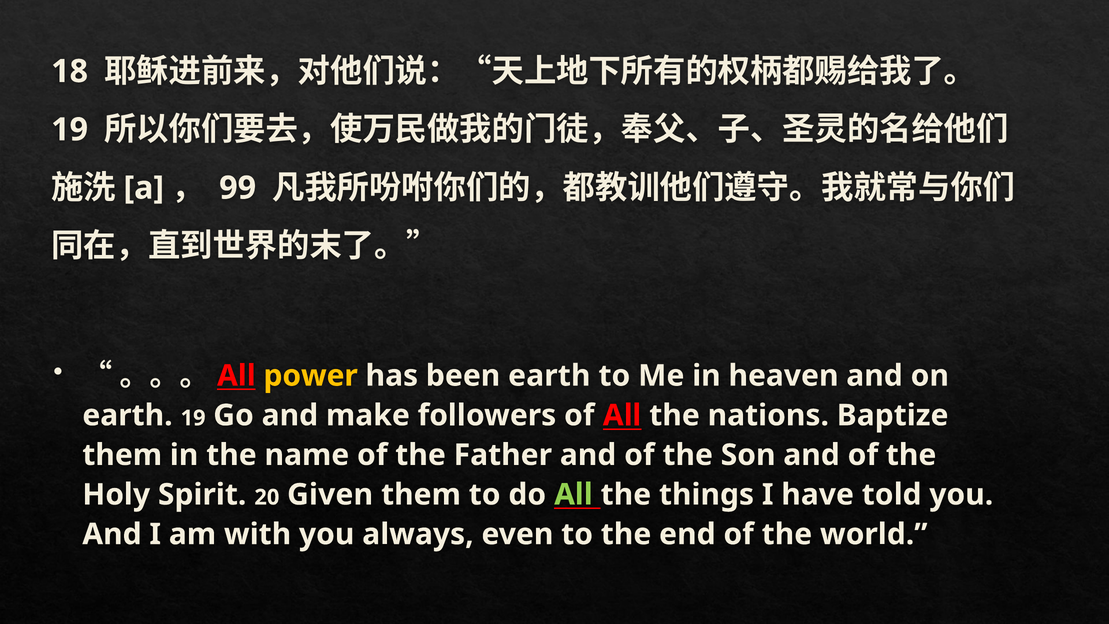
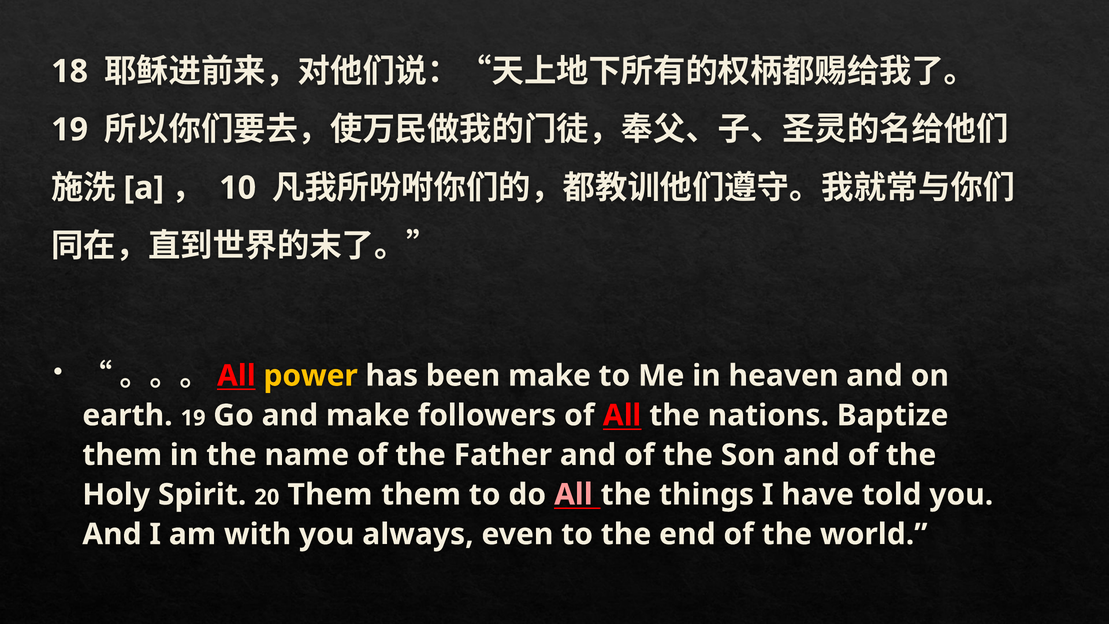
99: 99 -> 10
been earth: earth -> make
20 Given: Given -> Them
All at (574, 495) colour: light green -> pink
